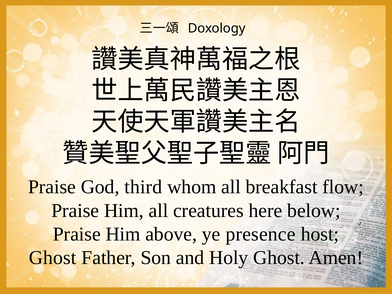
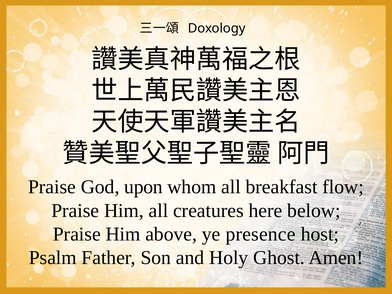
third: third -> upon
Ghost at (53, 258): Ghost -> Psalm
